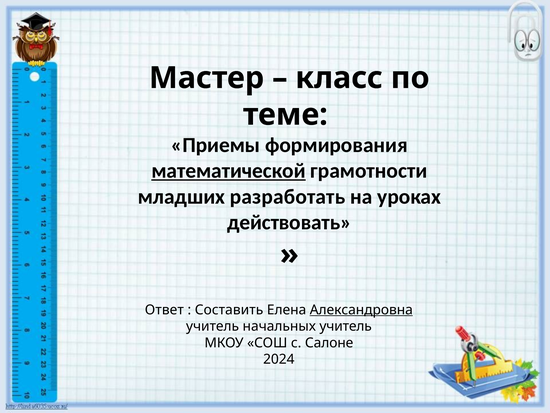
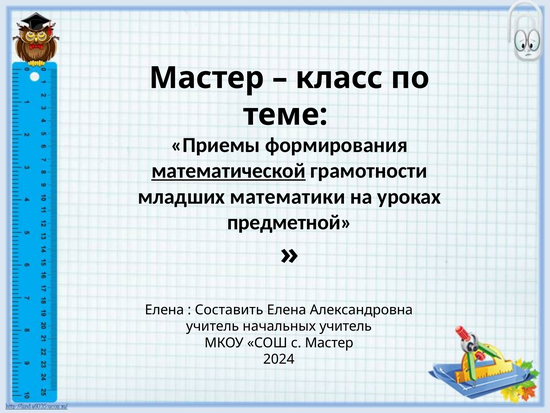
разработать: разработать -> математики
действовать: действовать -> предметной
Ответ at (164, 309): Ответ -> Елена
Александровна underline: present -> none
с Салоне: Салоне -> Мастер
